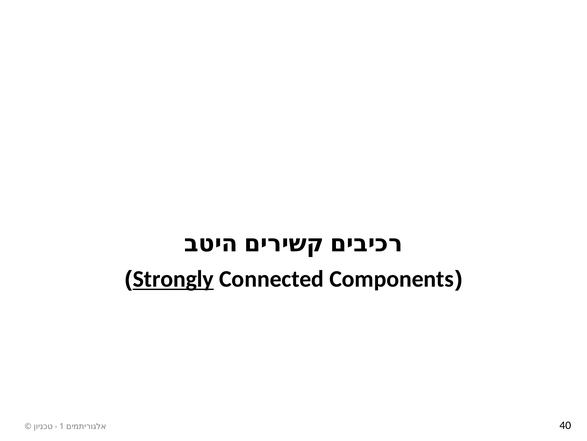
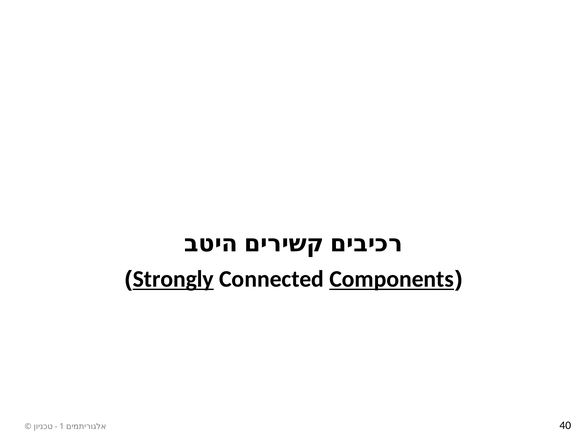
Components underline: none -> present
